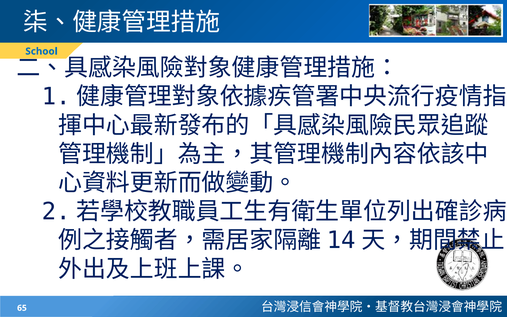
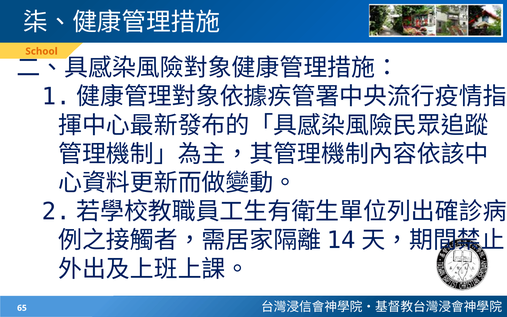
School colour: blue -> orange
